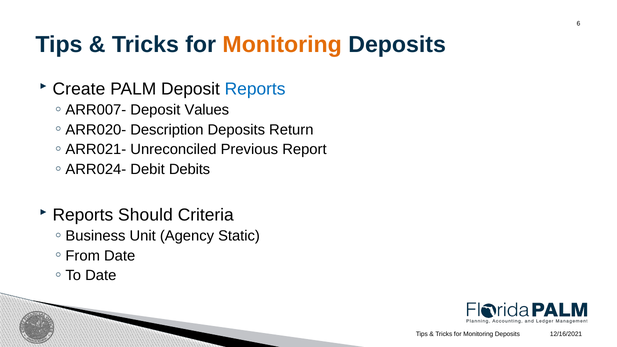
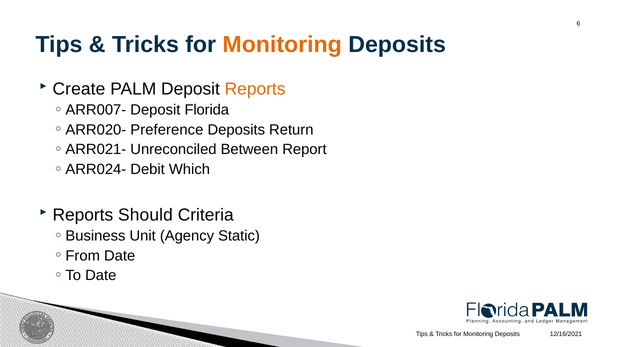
Reports at (255, 89) colour: blue -> orange
Values: Values -> Florida
Description: Description -> Preference
Previous: Previous -> Between
Debits: Debits -> Which
